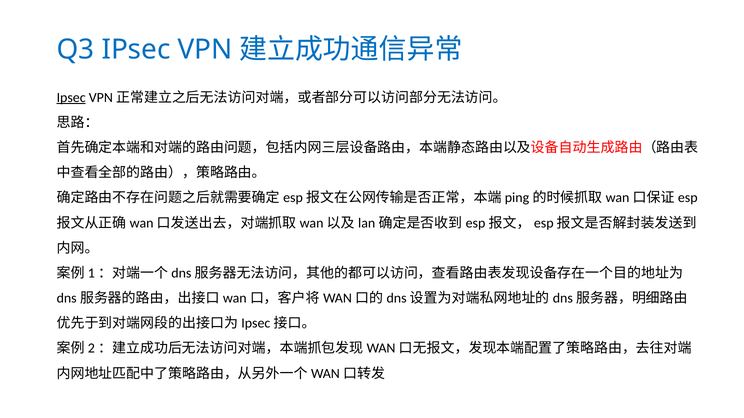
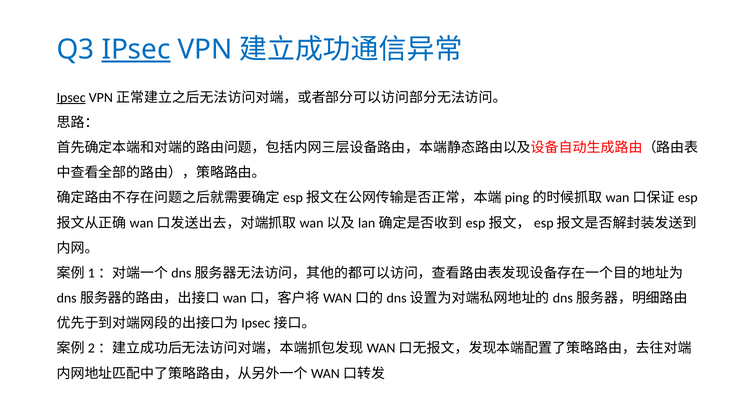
IPsec at (136, 50) underline: none -> present
